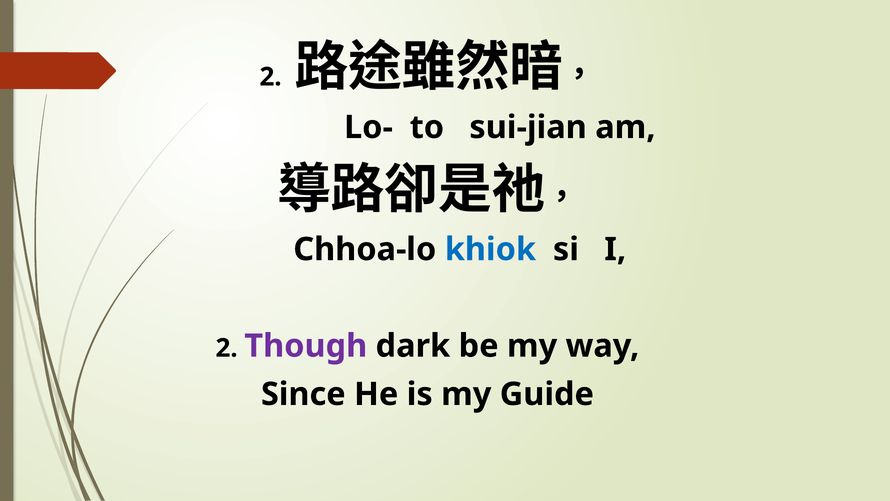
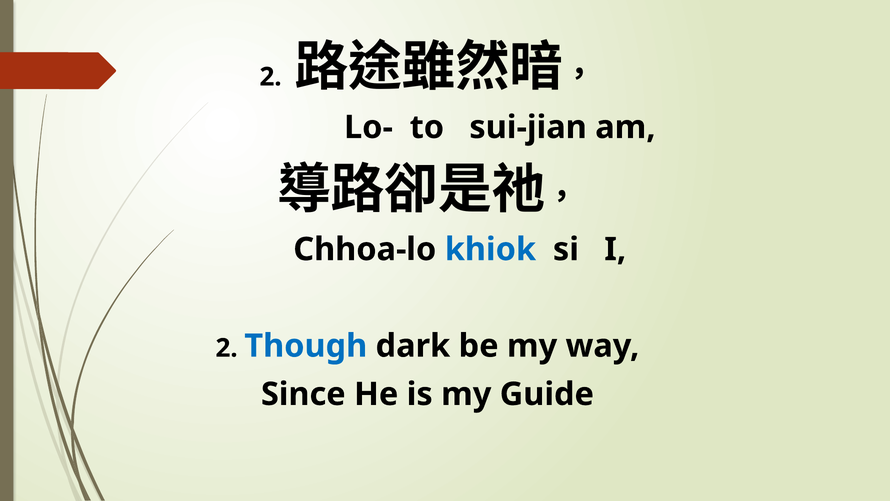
Though colour: purple -> blue
